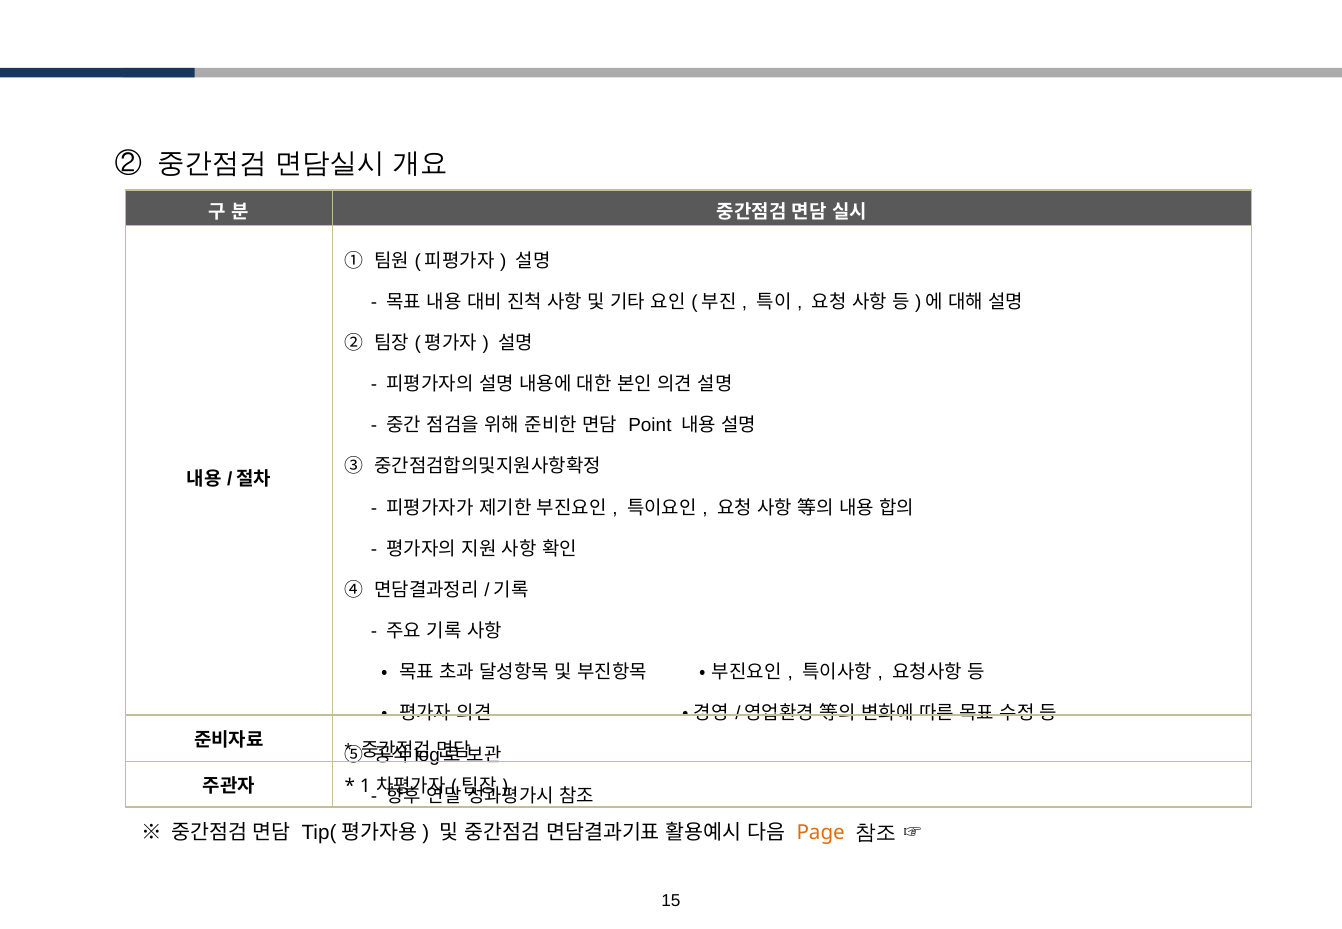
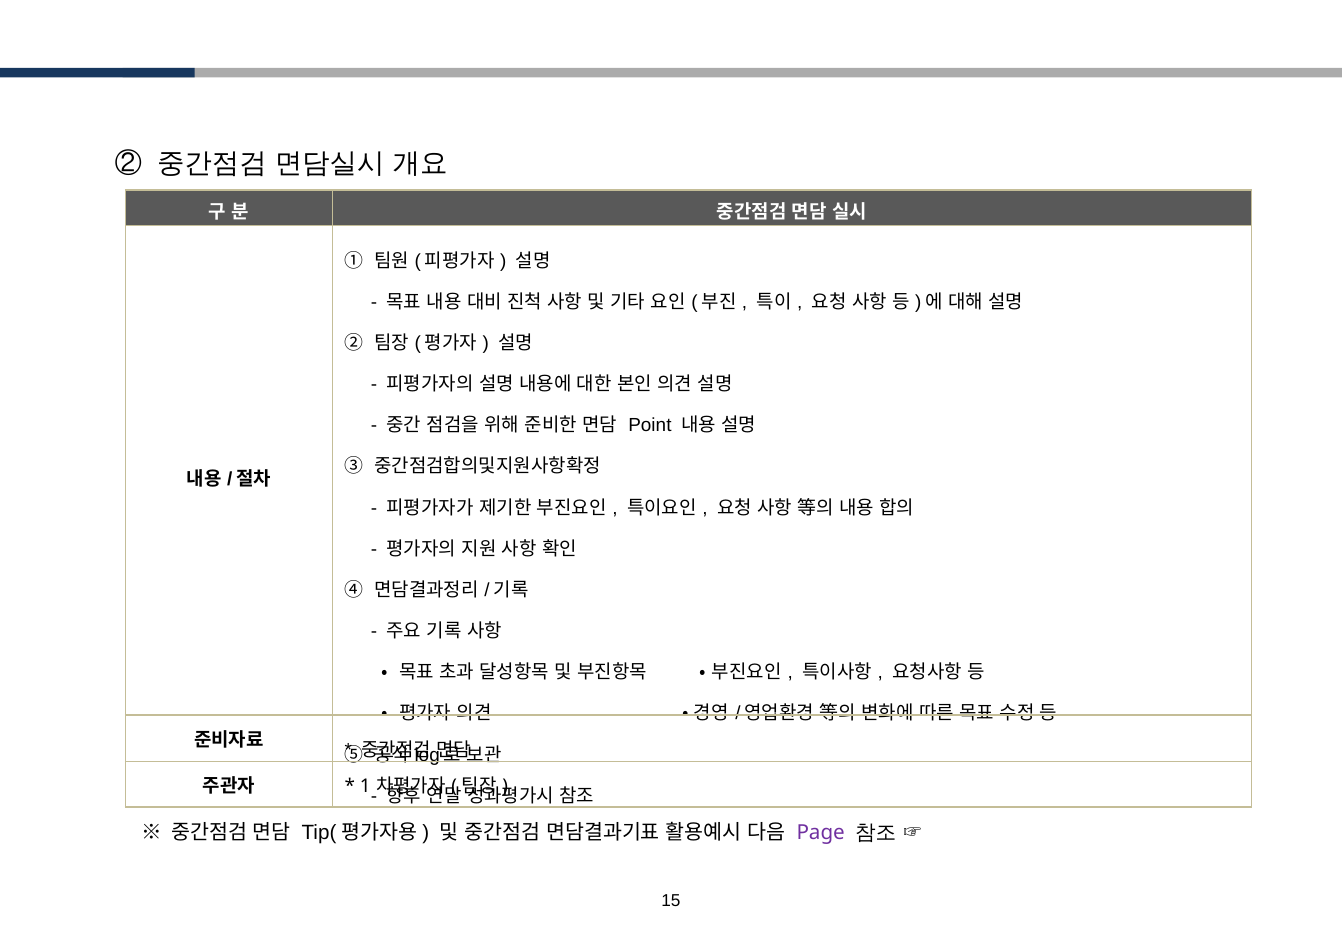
Page colour: orange -> purple
